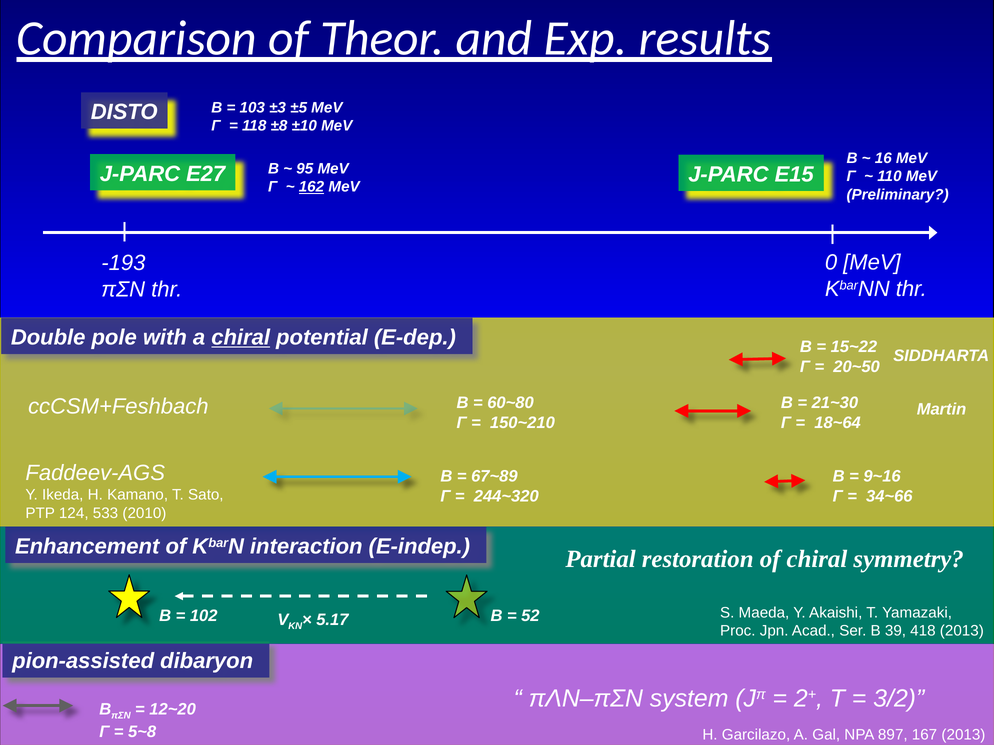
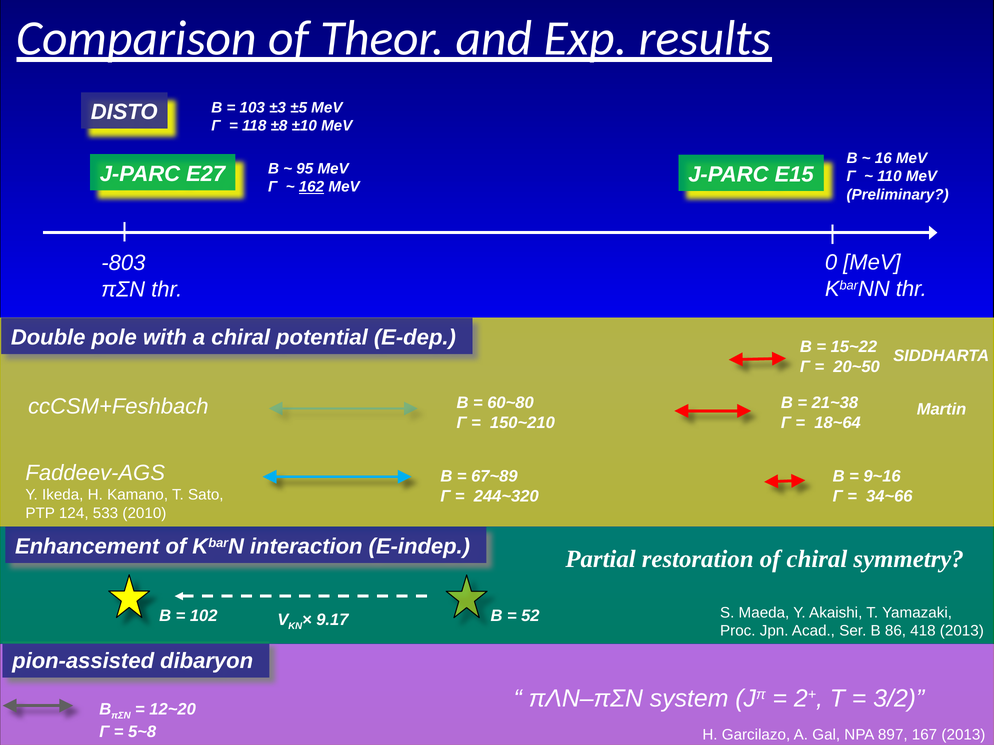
-193: -193 -> -803
chiral at (241, 338) underline: present -> none
21~30: 21~30 -> 21~38
5.17: 5.17 -> 9.17
39: 39 -> 86
